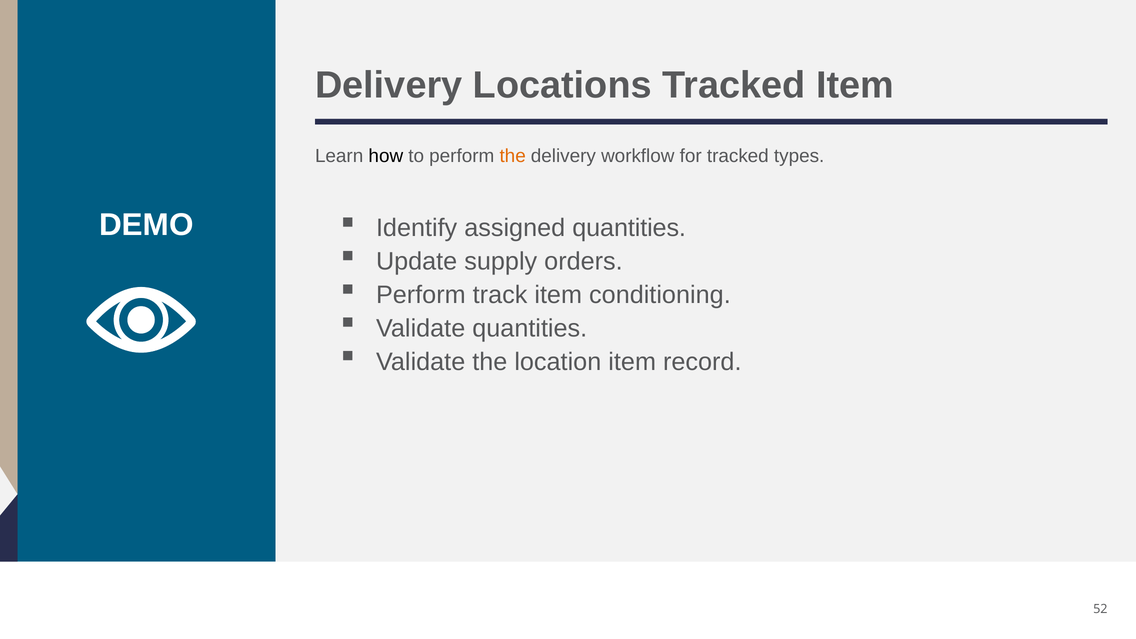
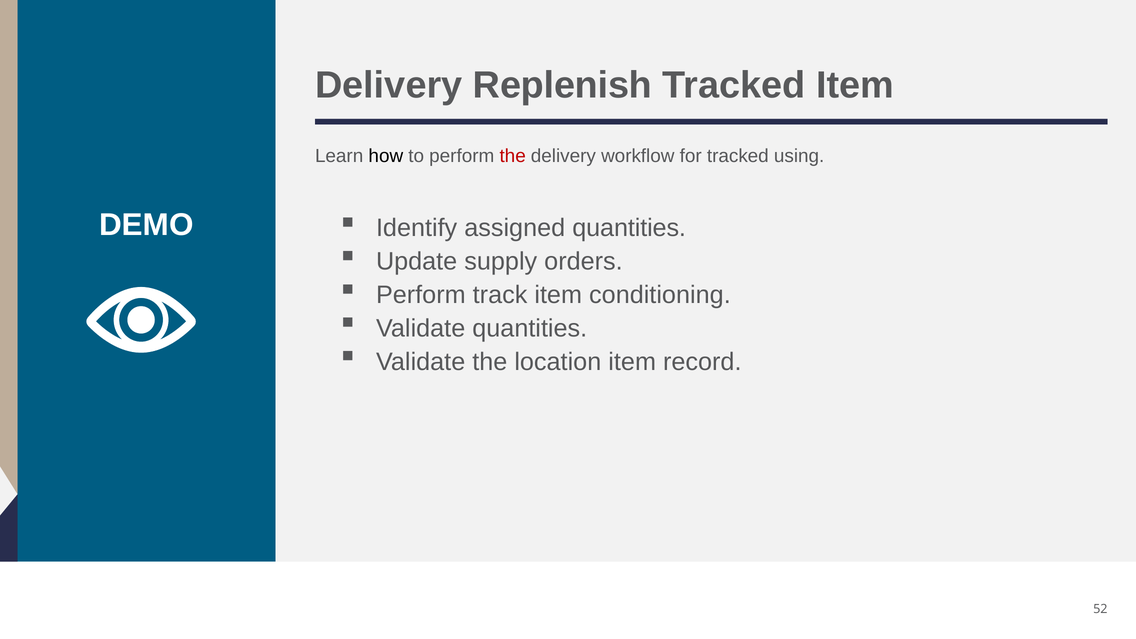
Locations: Locations -> Replenish
the at (513, 156) colour: orange -> red
types: types -> using
